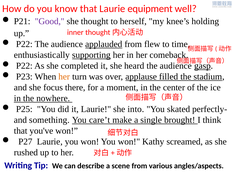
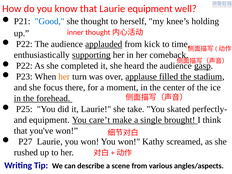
Good colour: purple -> blue
flew: flew -> kick
nowhere: nowhere -> forehead
into: into -> take
and something: something -> equipment
